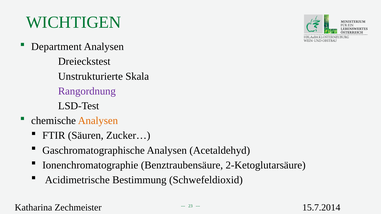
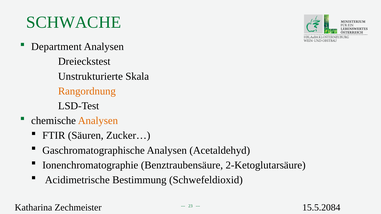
WICHTIGEN: WICHTIGEN -> SCHWACHE
Rangordnung colour: purple -> orange
15.7.2014: 15.7.2014 -> 15.5.2084
